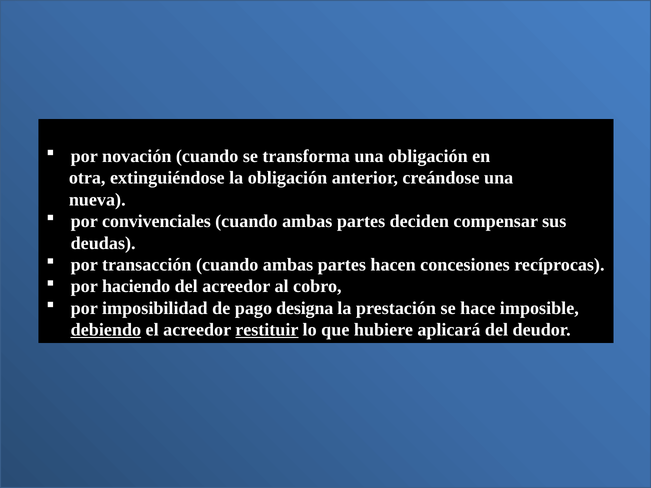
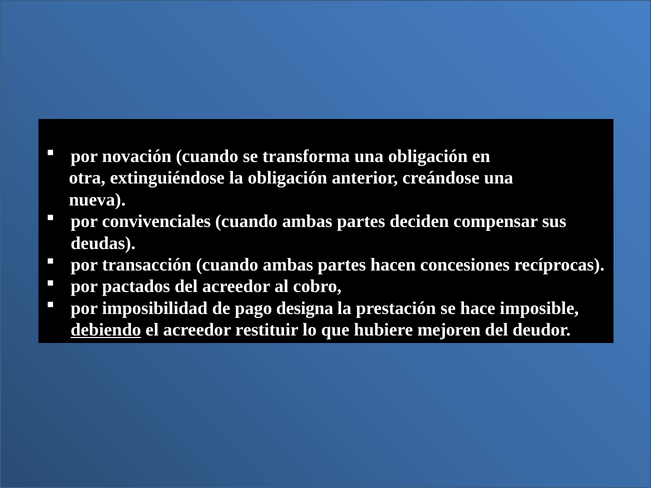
haciendo: haciendo -> pactados
restituir underline: present -> none
aplicará: aplicará -> mejoren
